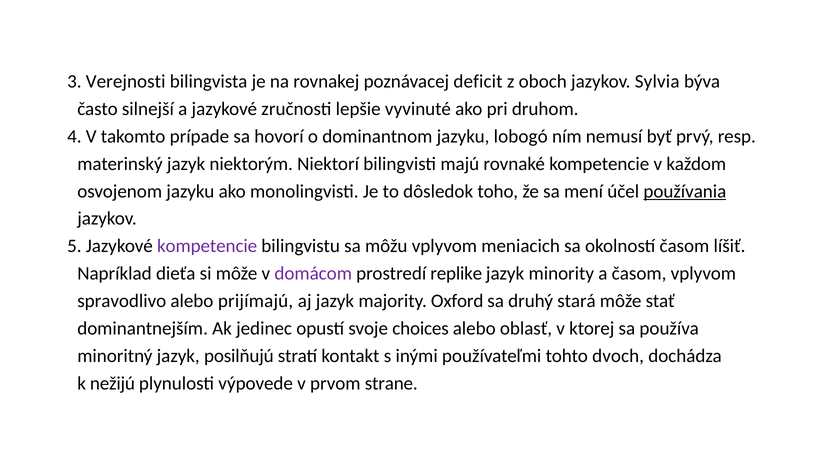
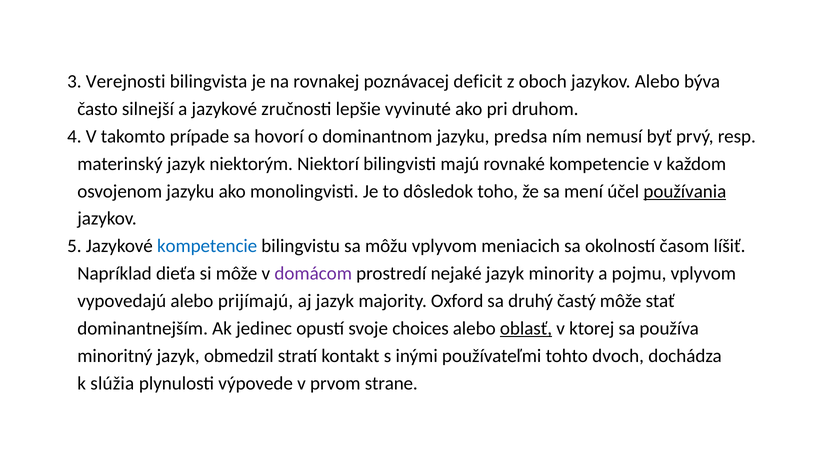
jazykov Sylvia: Sylvia -> Alebo
lobogó: lobogó -> predsa
kompetencie at (207, 246) colour: purple -> blue
replike: replike -> nejaké
a časom: časom -> pojmu
spravodlivo: spravodlivo -> vypovedajú
stará: stará -> častý
oblasť underline: none -> present
posilňujú: posilňujú -> obmedzil
nežijú: nežijú -> slúžia
